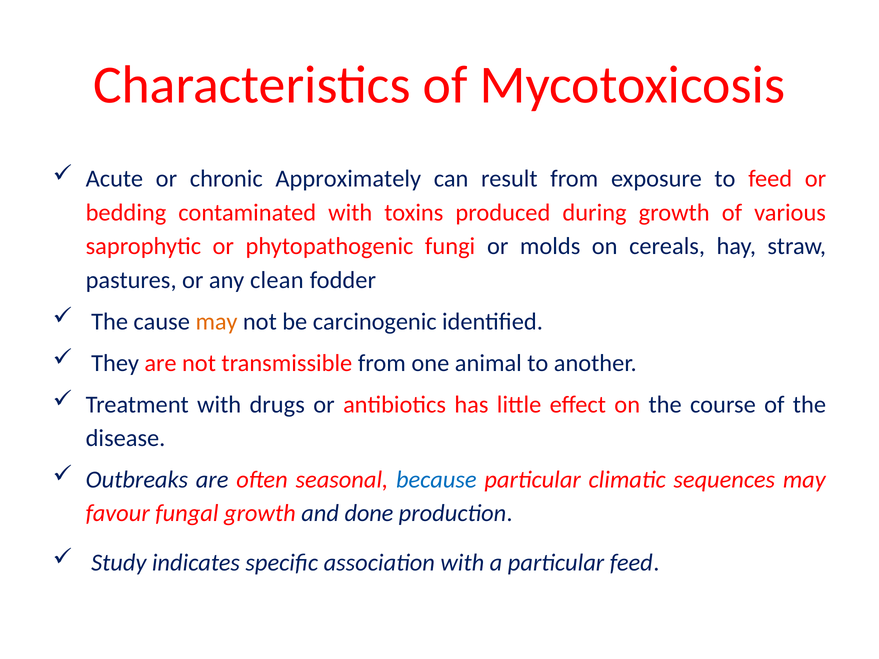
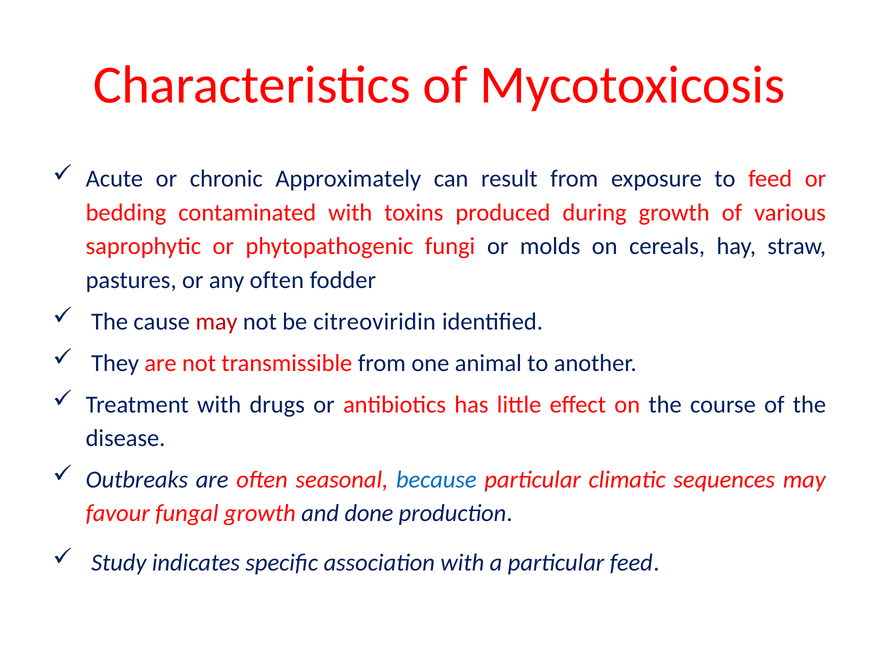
any clean: clean -> often
may at (217, 322) colour: orange -> red
carcinogenic: carcinogenic -> citreoviridin
